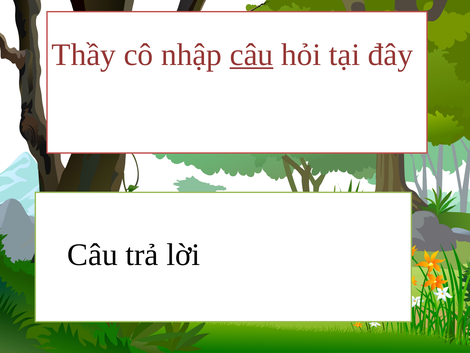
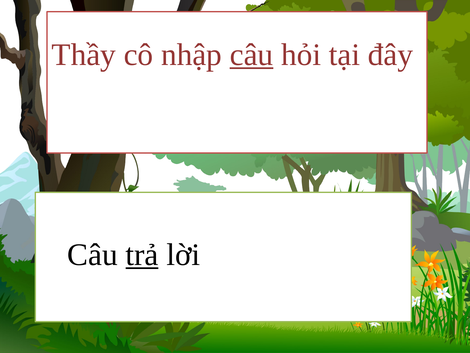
trả underline: none -> present
